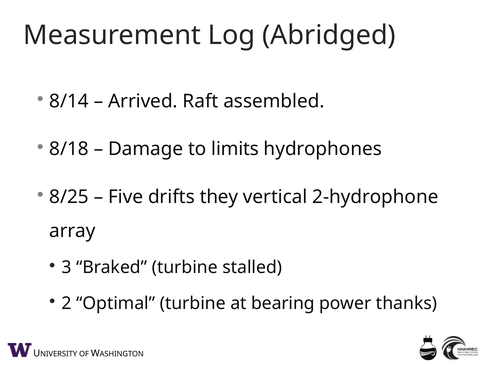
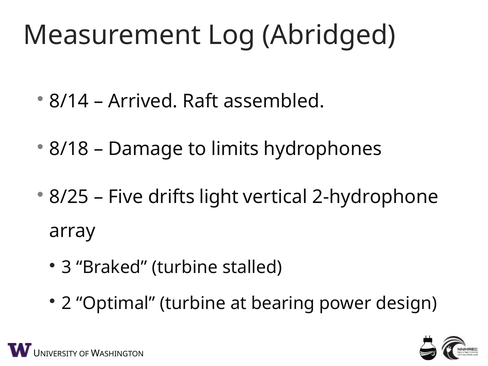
they: they -> light
thanks: thanks -> design
